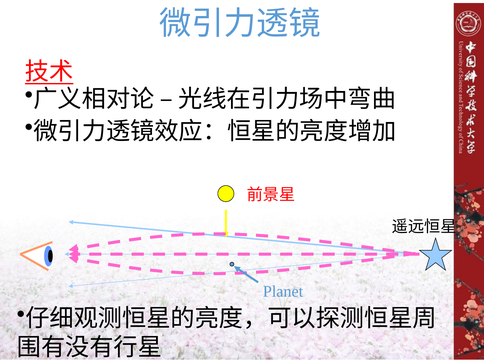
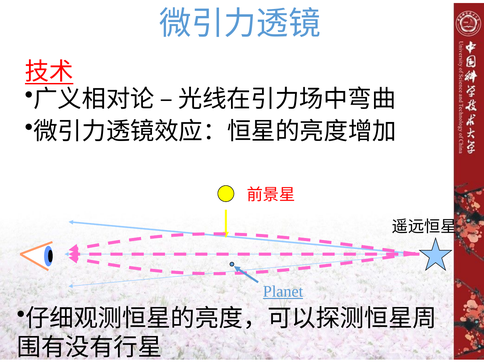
Planet underline: none -> present
